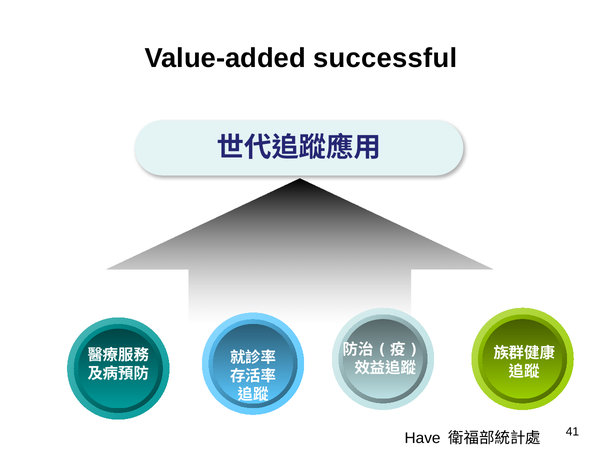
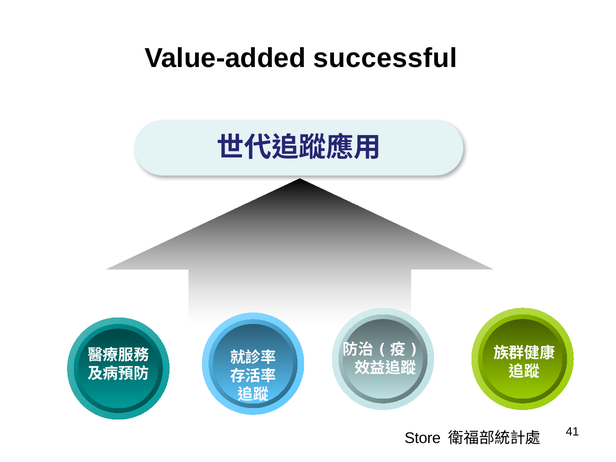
Have: Have -> Store
